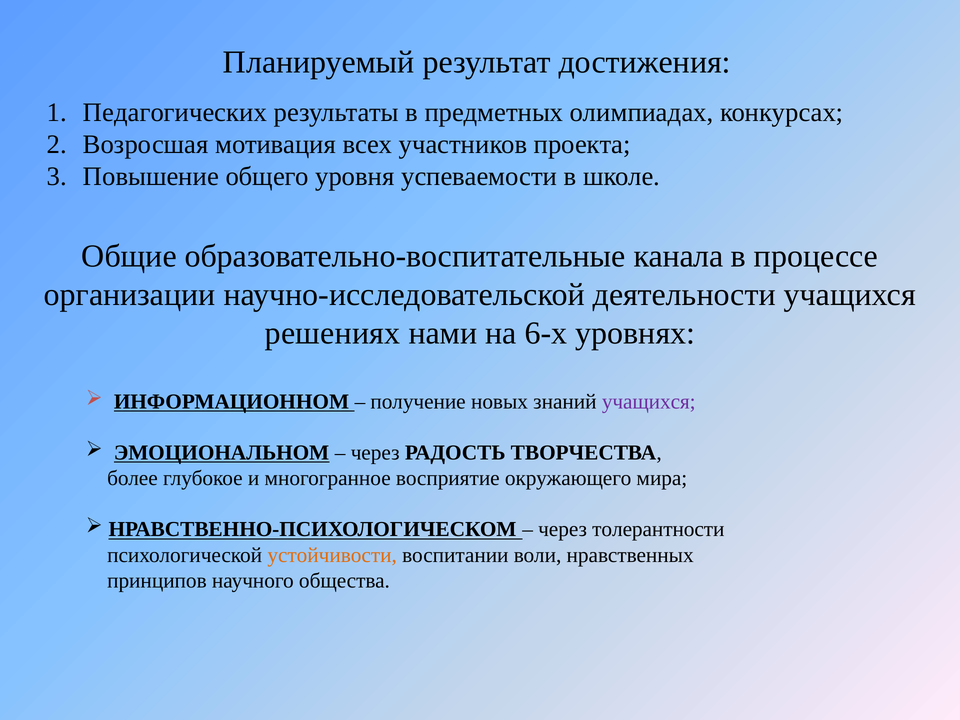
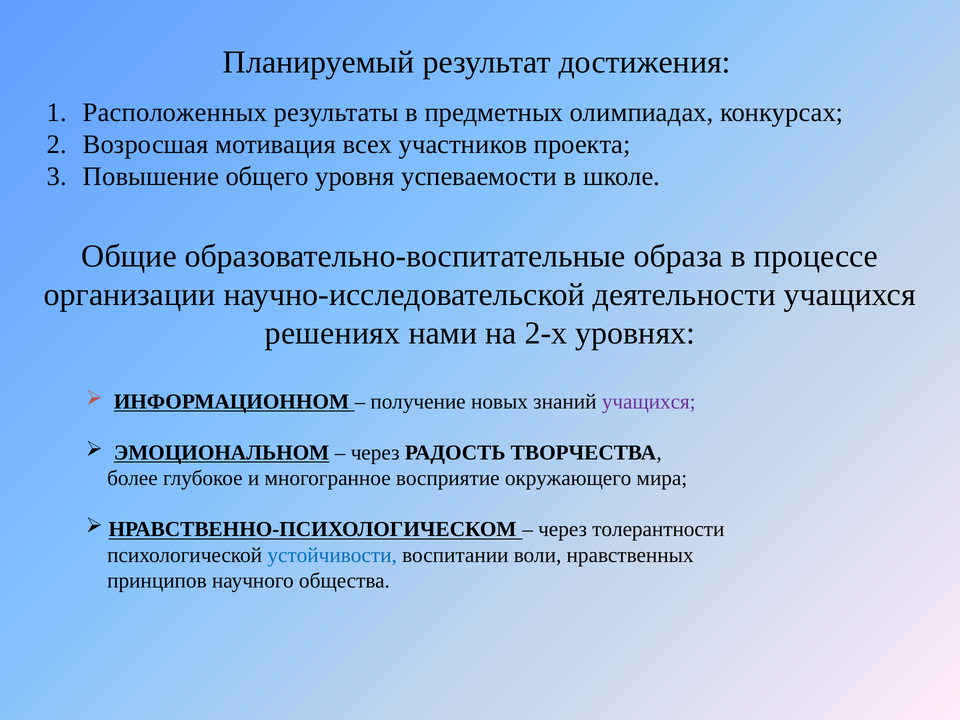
Педагогических: Педагогических -> Расположенных
канала: канала -> образа
6-х: 6-х -> 2-х
устойчивости colour: orange -> blue
